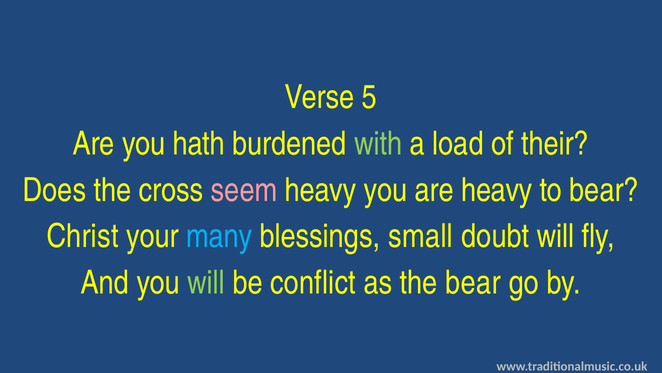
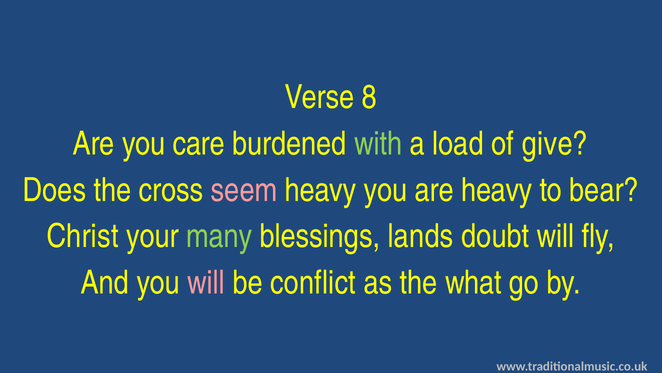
5: 5 -> 8
hath: hath -> care
their: their -> give
many colour: light blue -> light green
small: small -> lands
will at (206, 282) colour: light green -> pink
the bear: bear -> what
